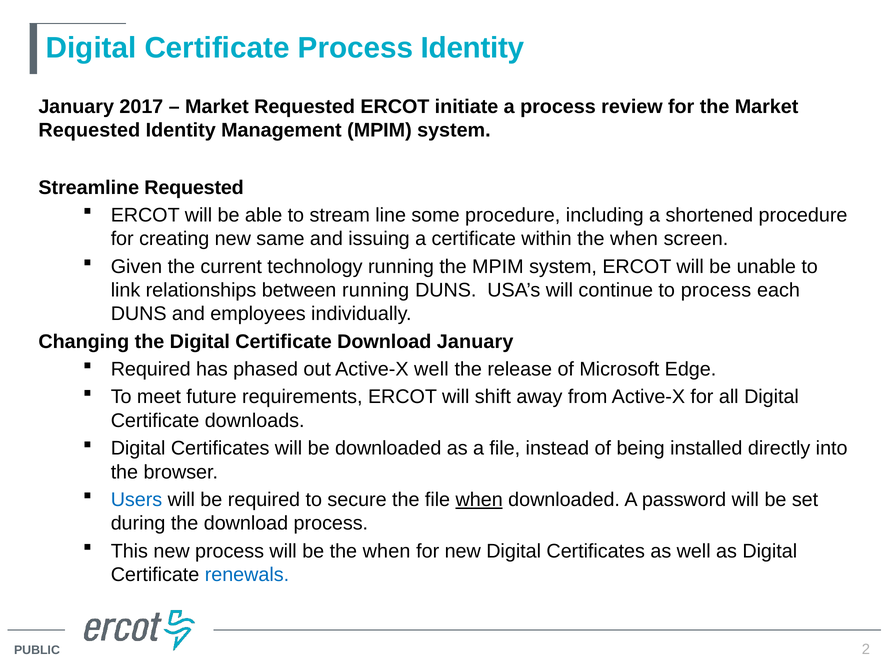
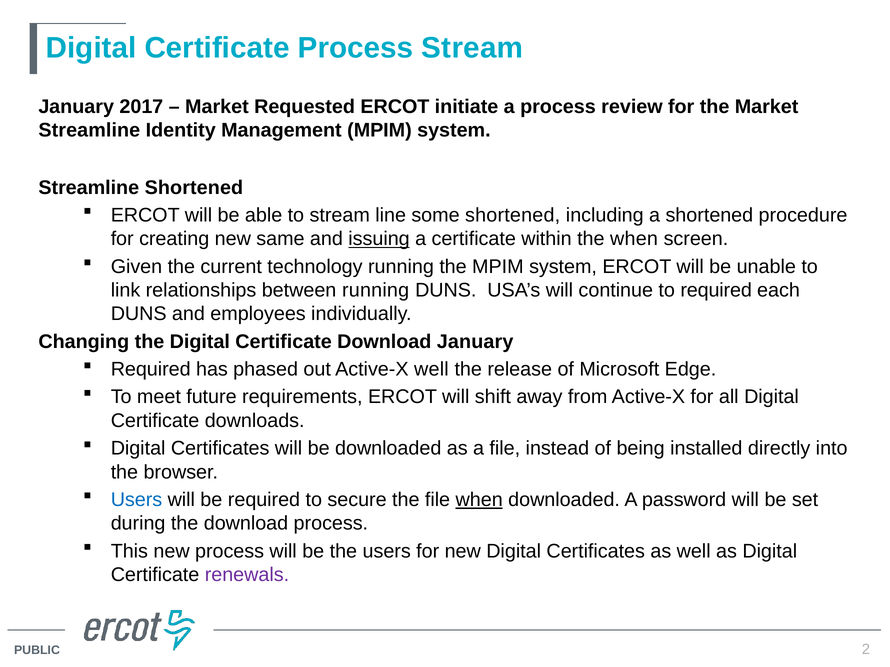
Process Identity: Identity -> Stream
Requested at (89, 130): Requested -> Streamline
Streamline Requested: Requested -> Shortened
some procedure: procedure -> shortened
issuing underline: none -> present
to process: process -> required
be the when: when -> users
renewals colour: blue -> purple
